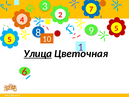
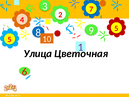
Улица underline: present -> none
